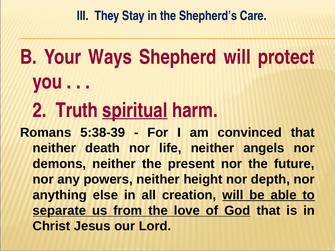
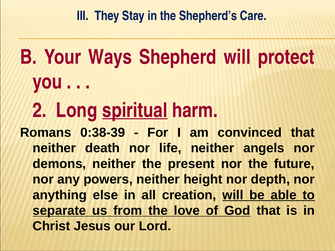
Truth: Truth -> Long
5:38-39: 5:38-39 -> 0:38-39
